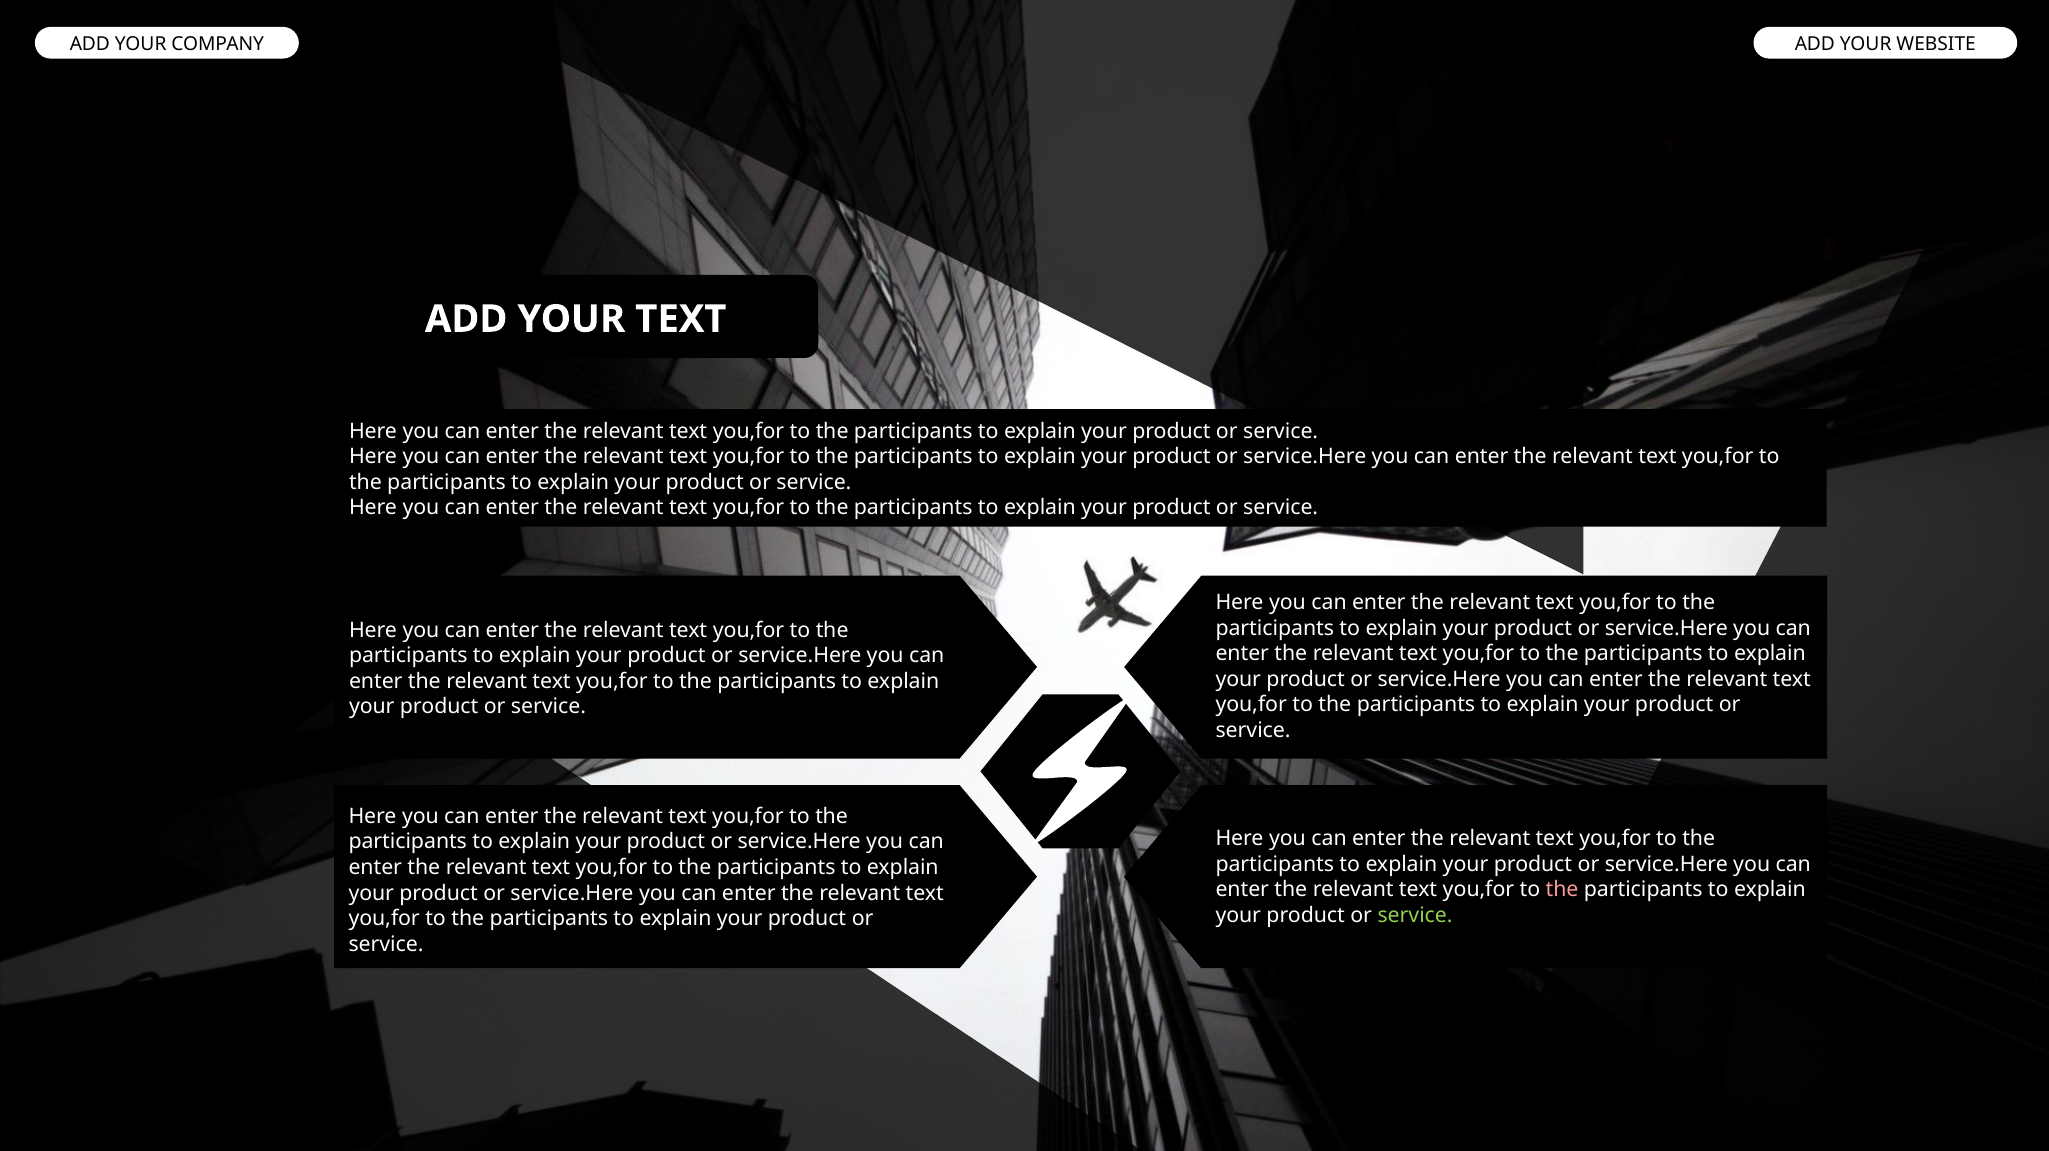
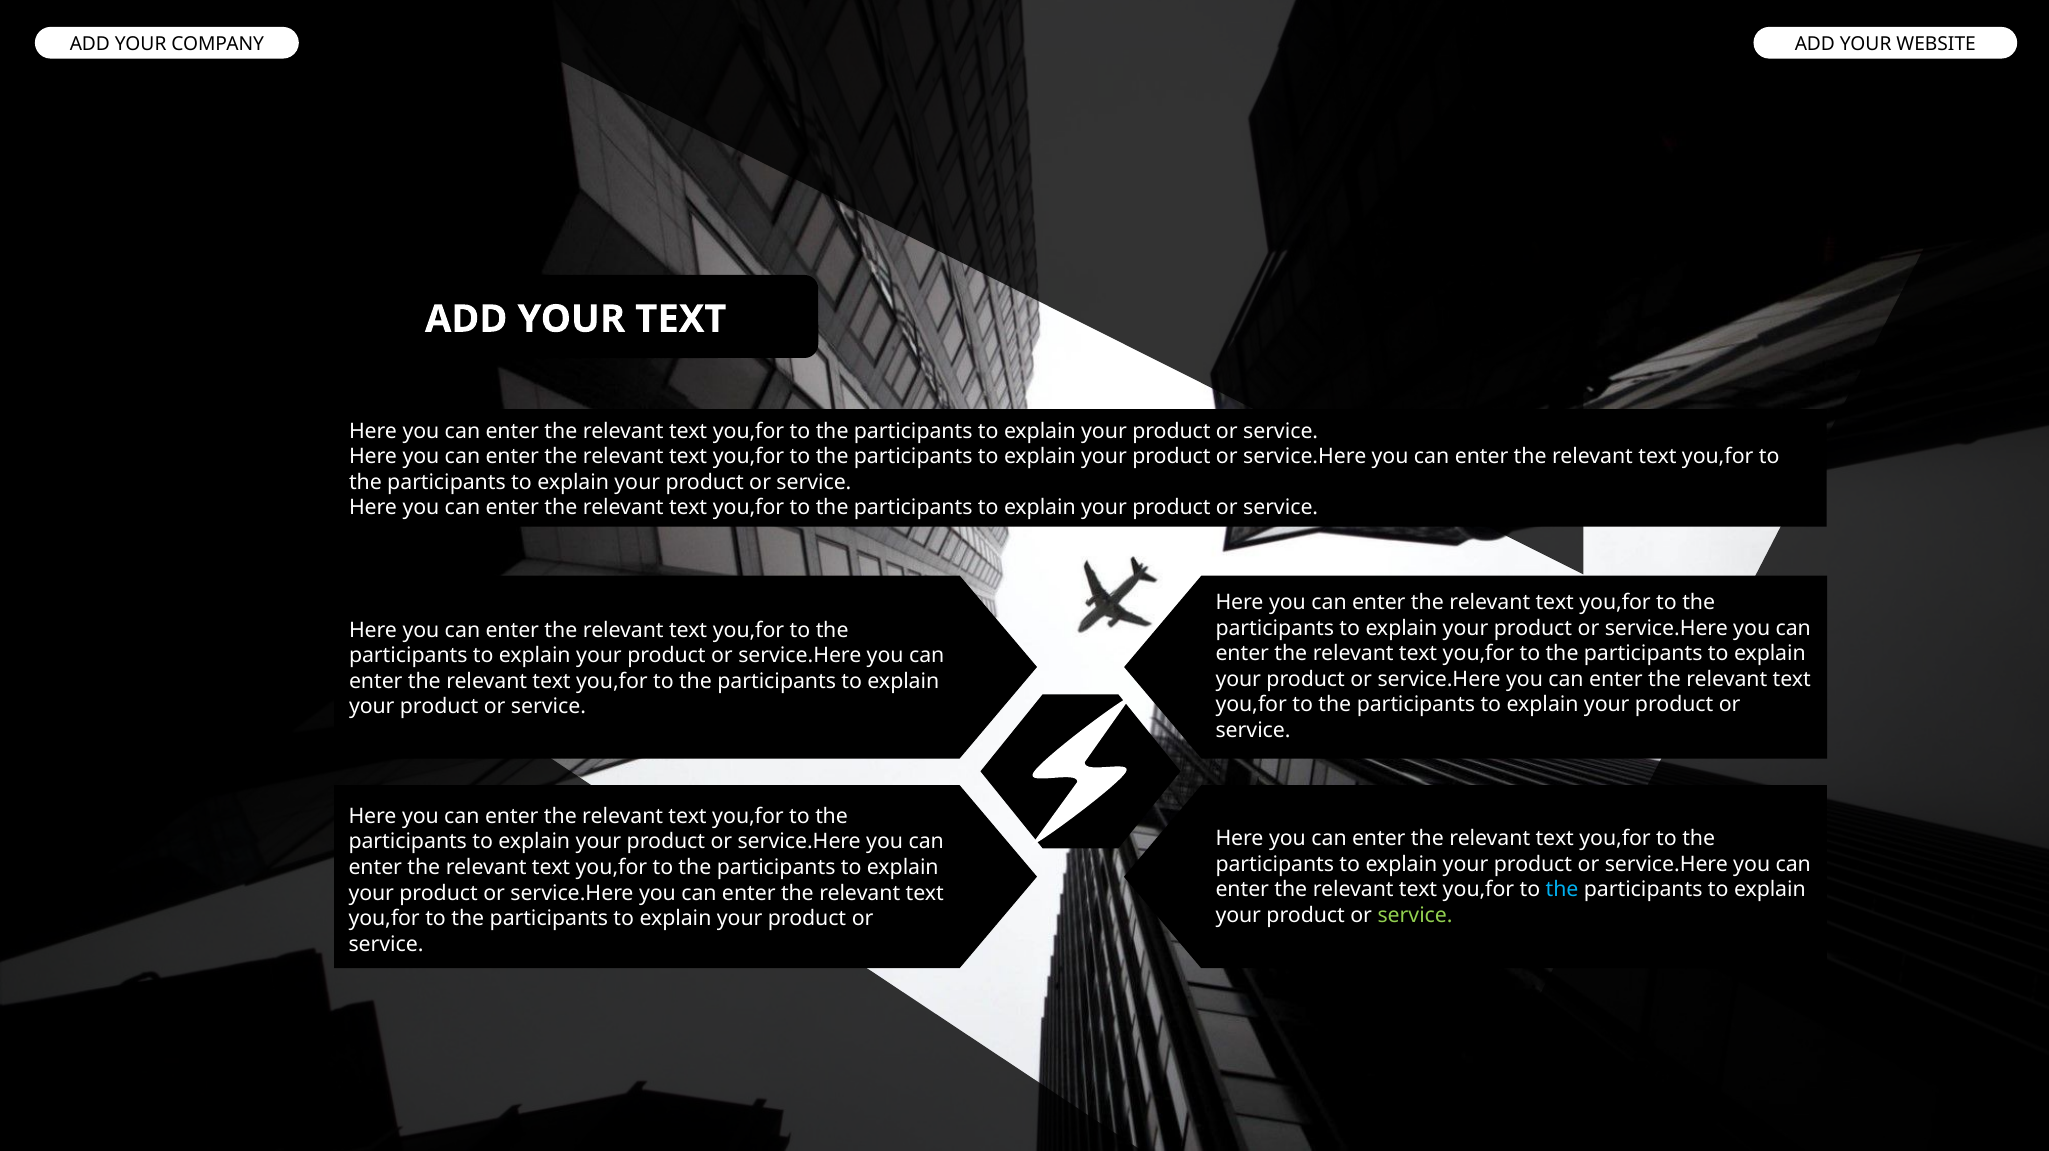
the at (1562, 889) colour: pink -> light blue
